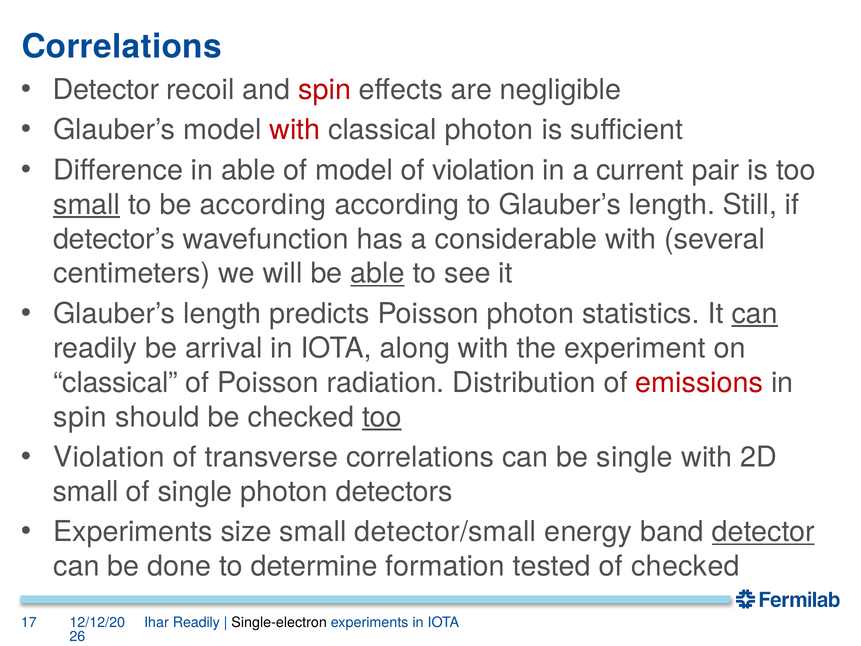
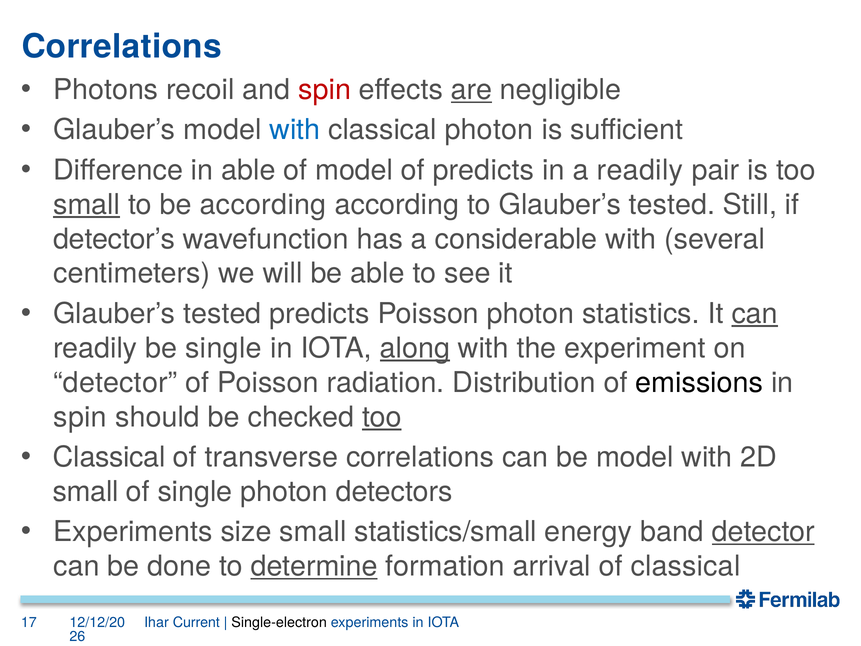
Detector at (106, 90): Detector -> Photons
are underline: none -> present
with at (295, 130) colour: red -> blue
of violation: violation -> predicts
a current: current -> readily
to Glauber’s length: length -> tested
able at (378, 273) underline: present -> none
length at (222, 314): length -> tested
be arrival: arrival -> single
along underline: none -> present
classical at (116, 382): classical -> detector
emissions colour: red -> black
Violation at (109, 457): Violation -> Classical
be single: single -> model
detector/small: detector/small -> statistics/small
determine underline: none -> present
tested: tested -> arrival
of checked: checked -> classical
Ihar Readily: Readily -> Current
